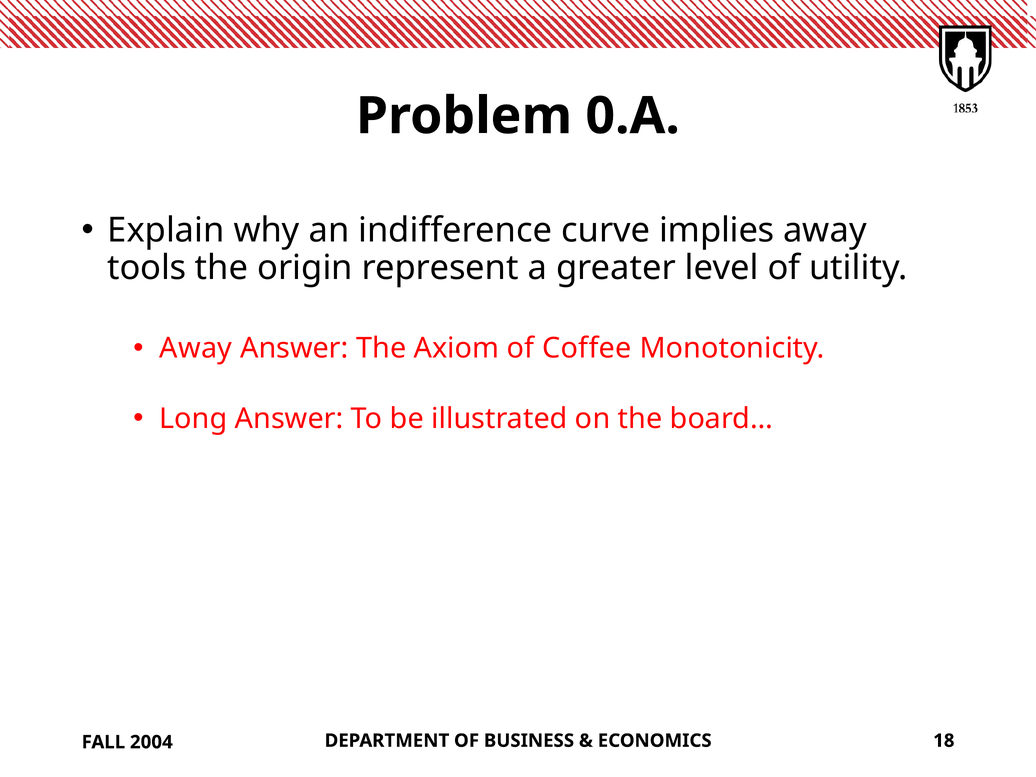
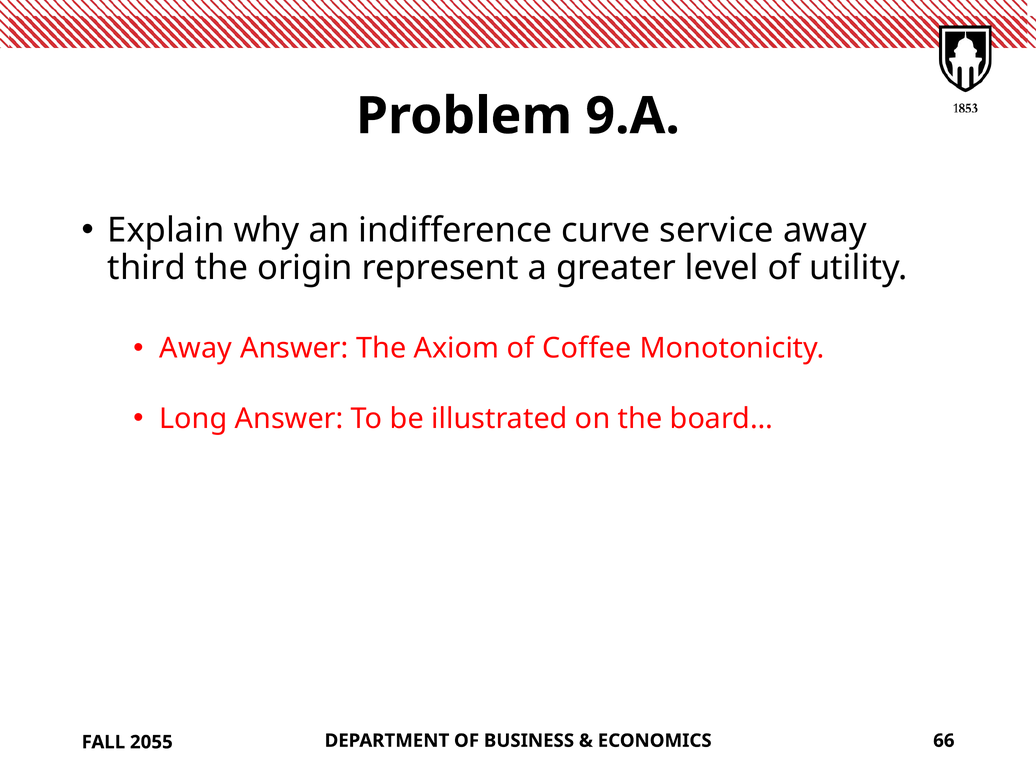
0.A: 0.A -> 9.A
implies: implies -> service
tools: tools -> third
18: 18 -> 66
2004: 2004 -> 2055
